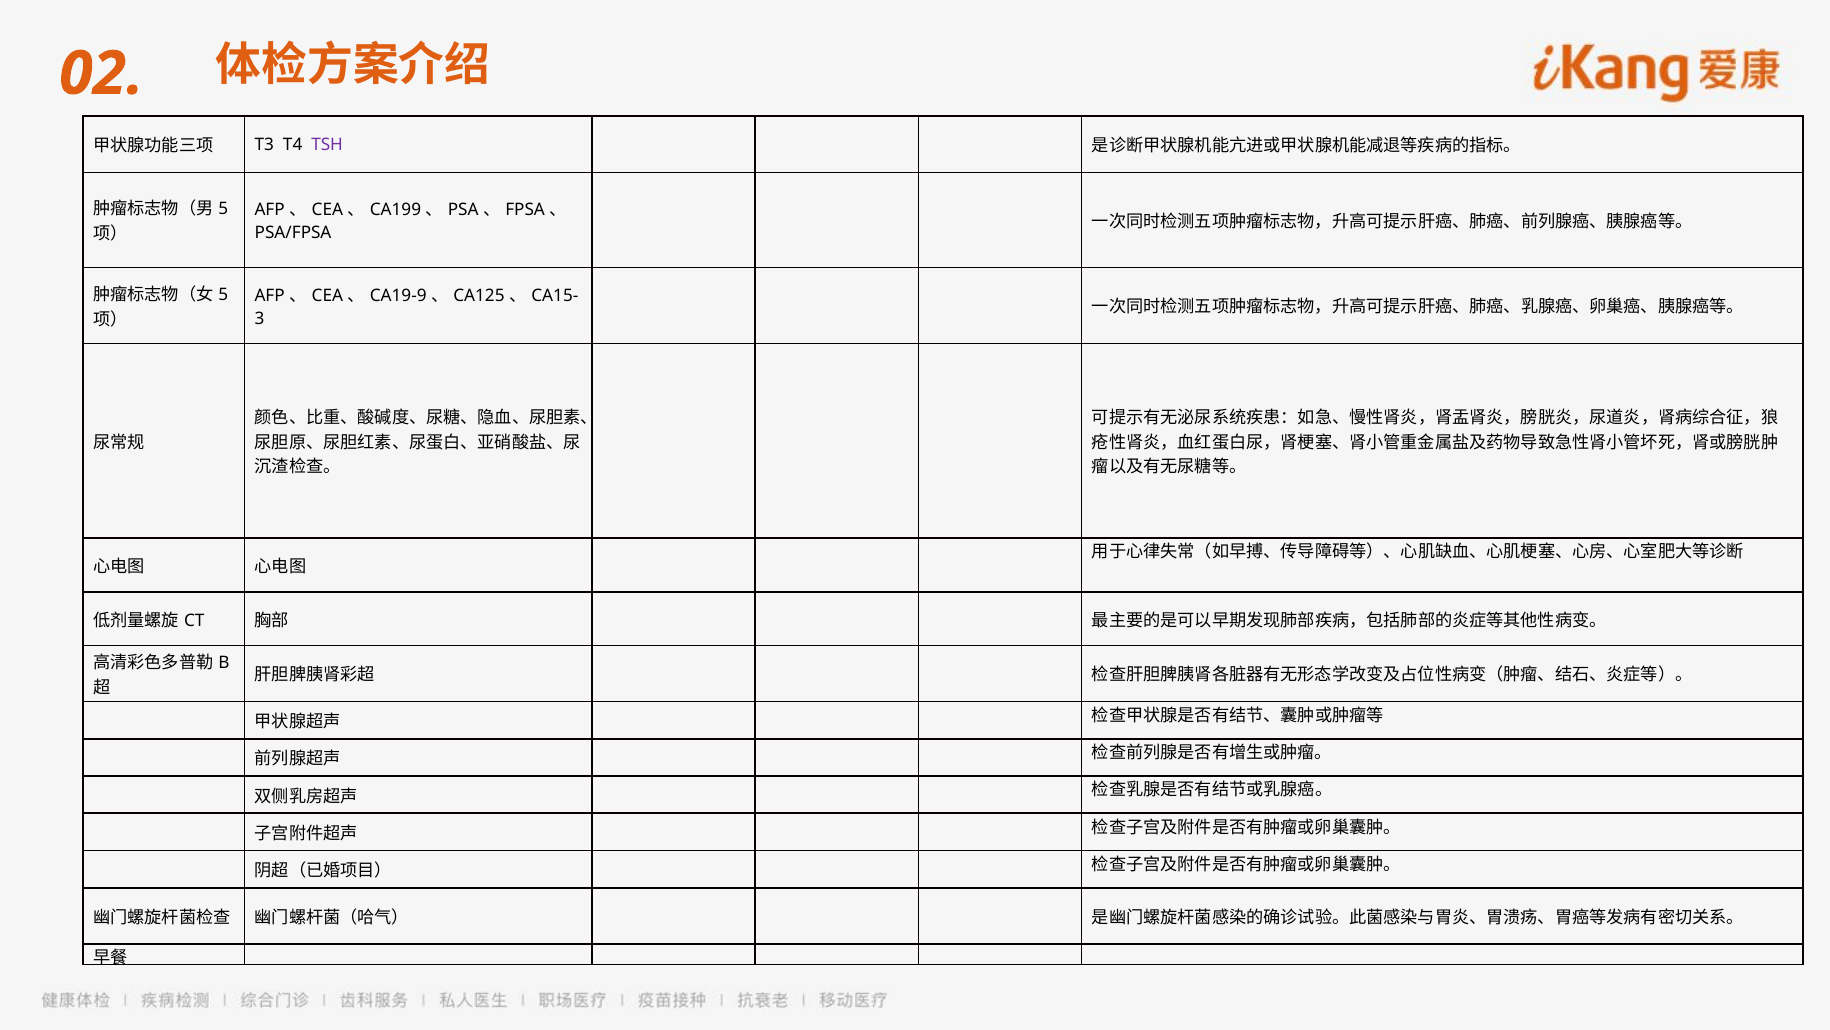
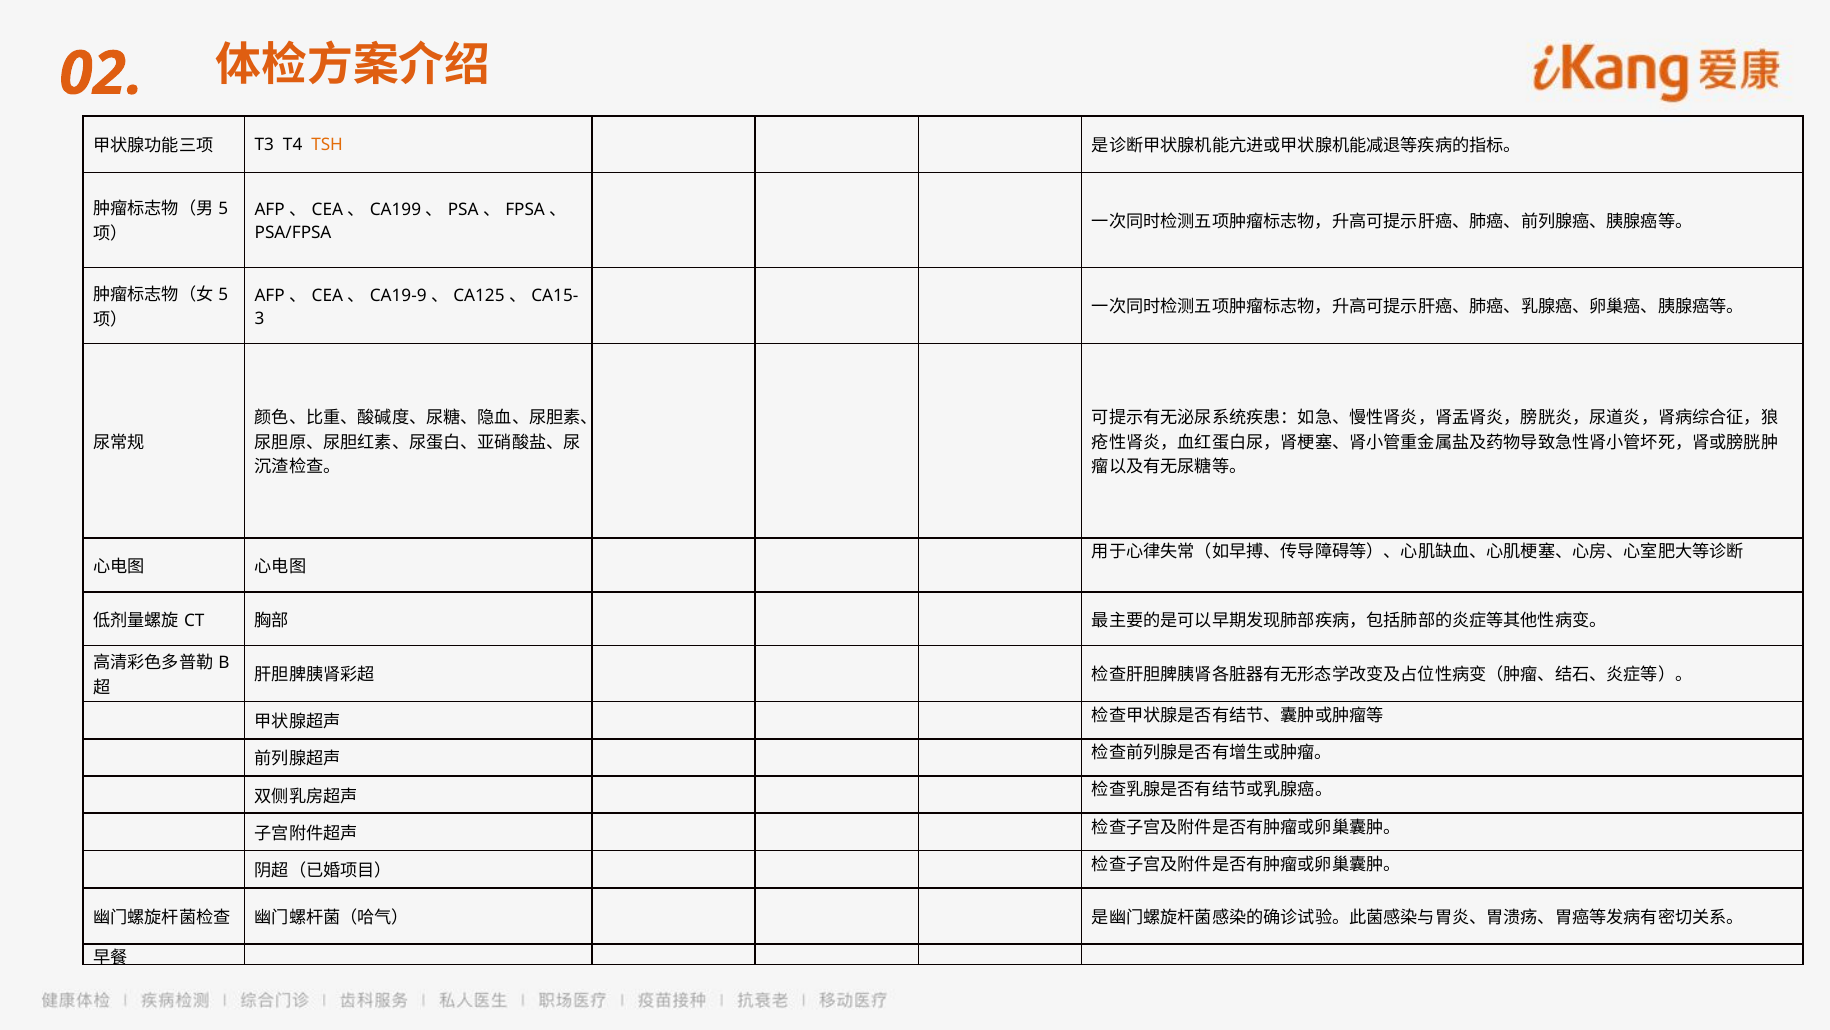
TSH colour: purple -> orange
